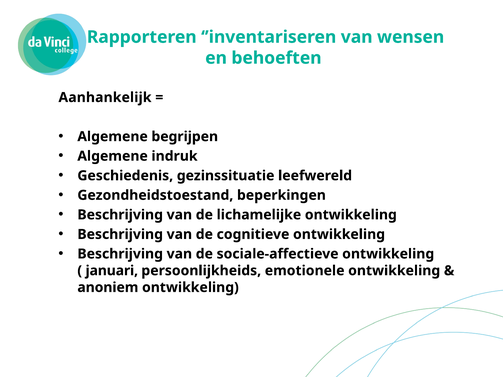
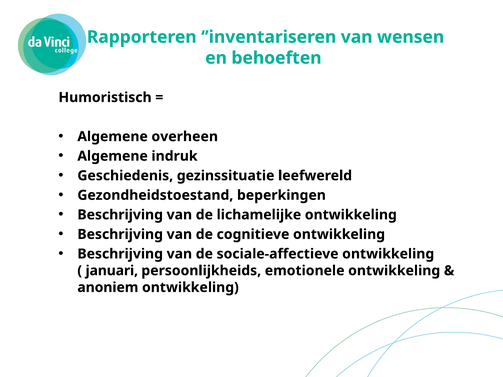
Aanhankelijk: Aanhankelijk -> Humoristisch
begrijpen: begrijpen -> overheen
